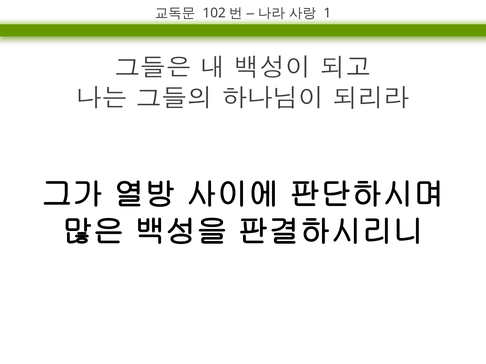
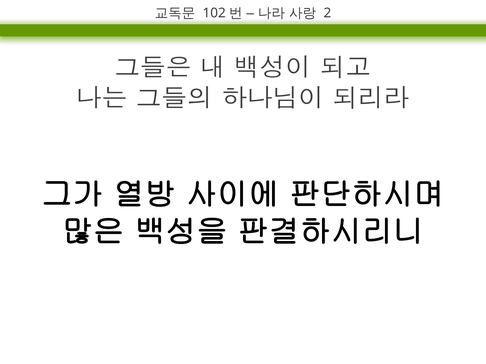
1: 1 -> 2
